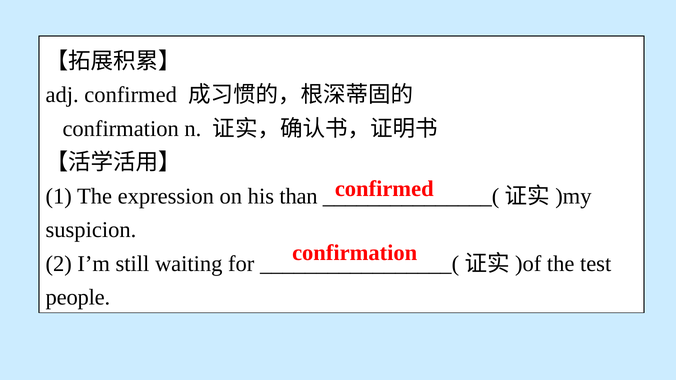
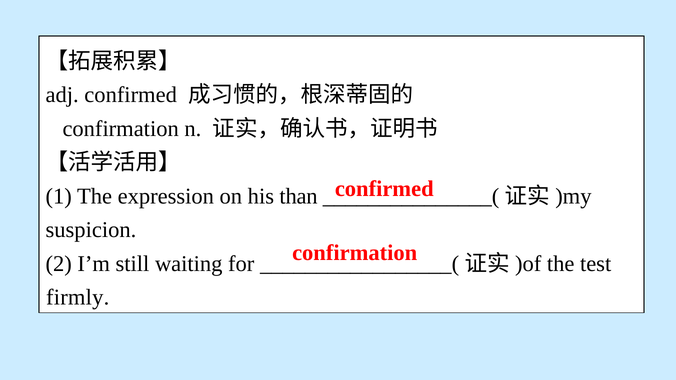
people: people -> firmly
